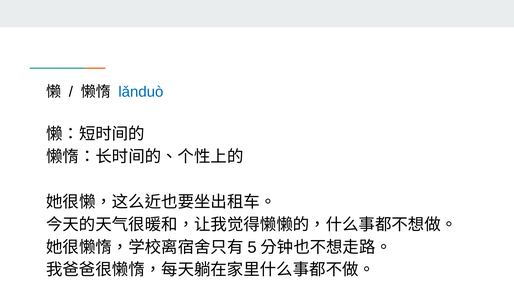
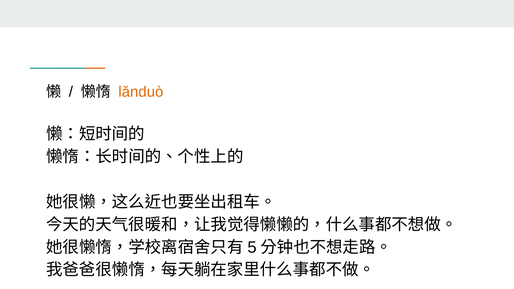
lǎnduò colour: blue -> orange
